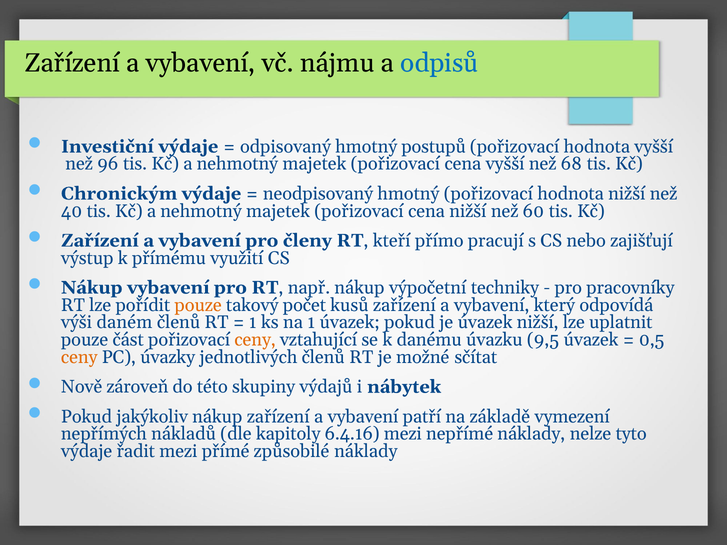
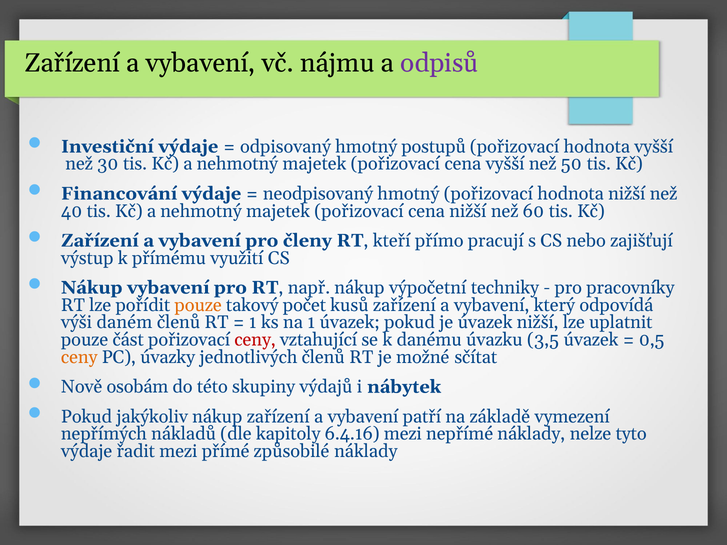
odpisů colour: blue -> purple
96: 96 -> 30
68: 68 -> 50
Chronickým: Chronickým -> Financování
ceny at (255, 340) colour: orange -> red
9,5: 9,5 -> 3,5
zároveň: zároveň -> osobám
